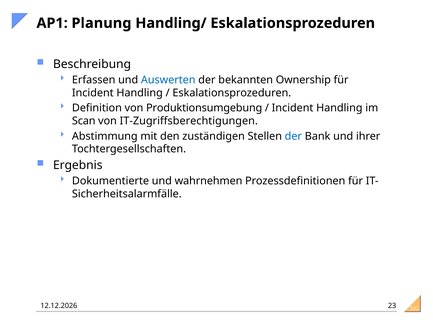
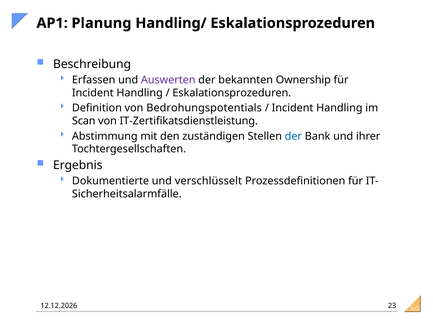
Auswerten colour: blue -> purple
Produktionsumgebung: Produktionsumgebung -> Bedrohungspotentials
IT-Zugriffsberechtigungen: IT-Zugriffsberechtigungen -> IT-Zertifikatsdienstleistung
wahrnehmen: wahrnehmen -> verschlüsselt
